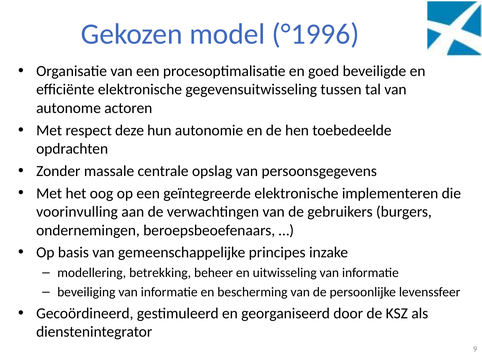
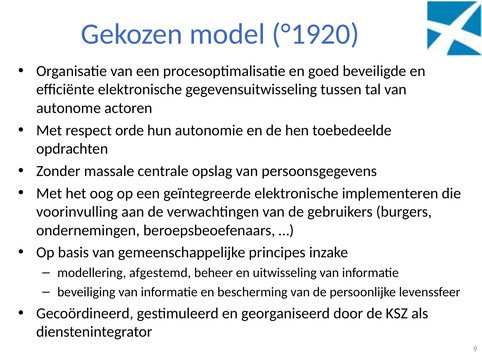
°1996: °1996 -> °1920
deze: deze -> orde
betrekking: betrekking -> afgestemd
